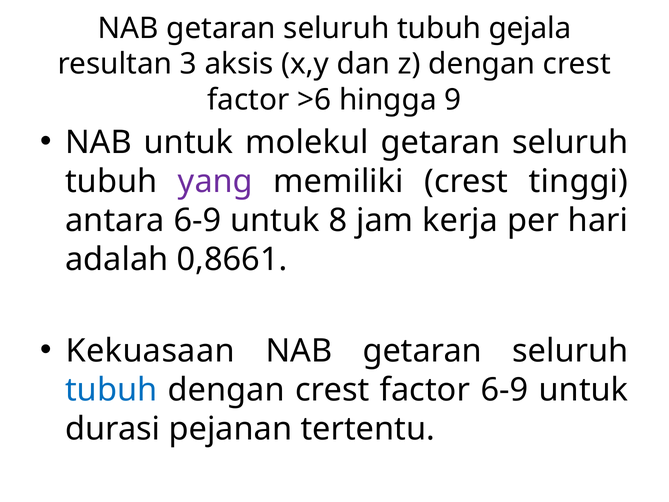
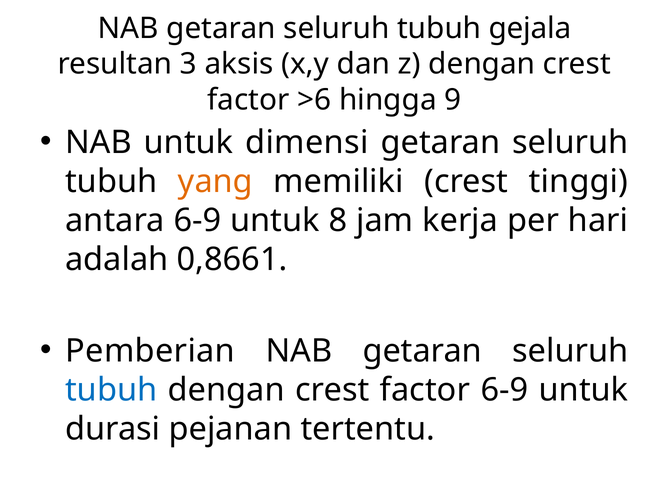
molekul: molekul -> dimensi
yang colour: purple -> orange
Kekuasaan: Kekuasaan -> Pemberian
